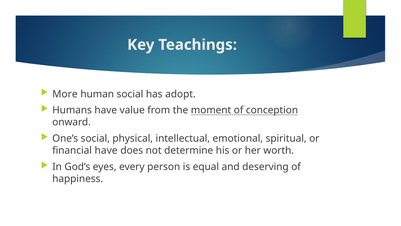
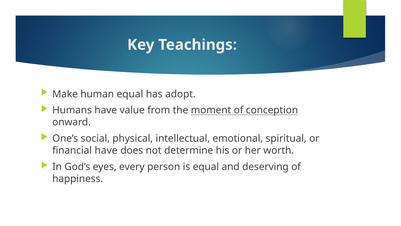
More: More -> Make
human social: social -> equal
